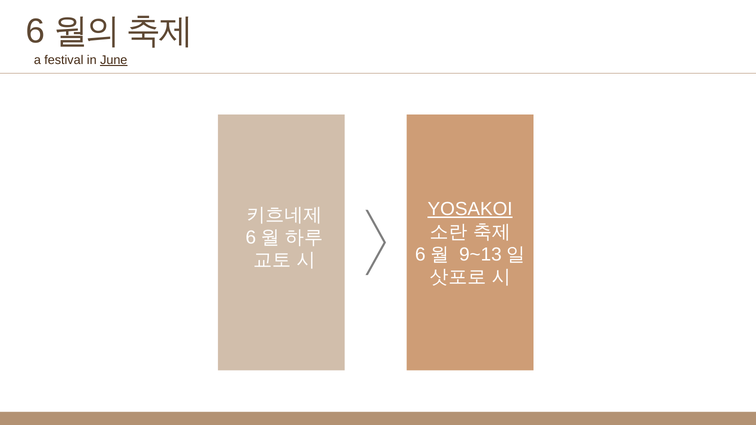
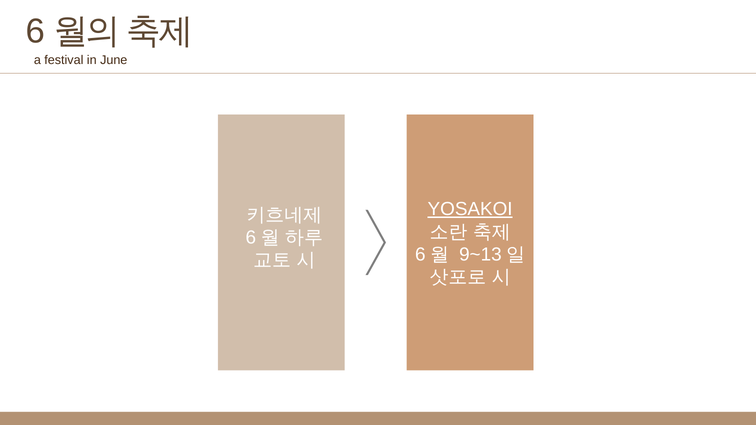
June underline: present -> none
